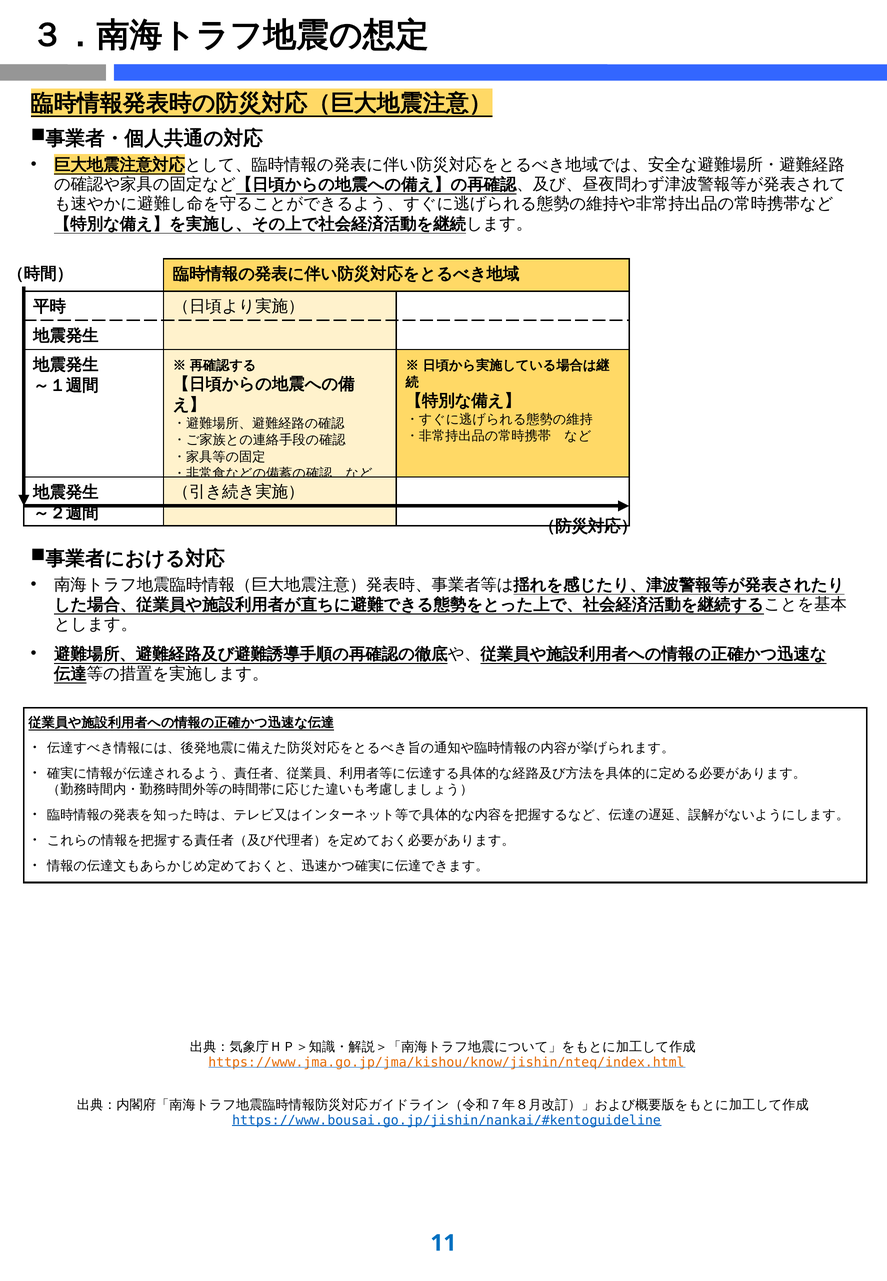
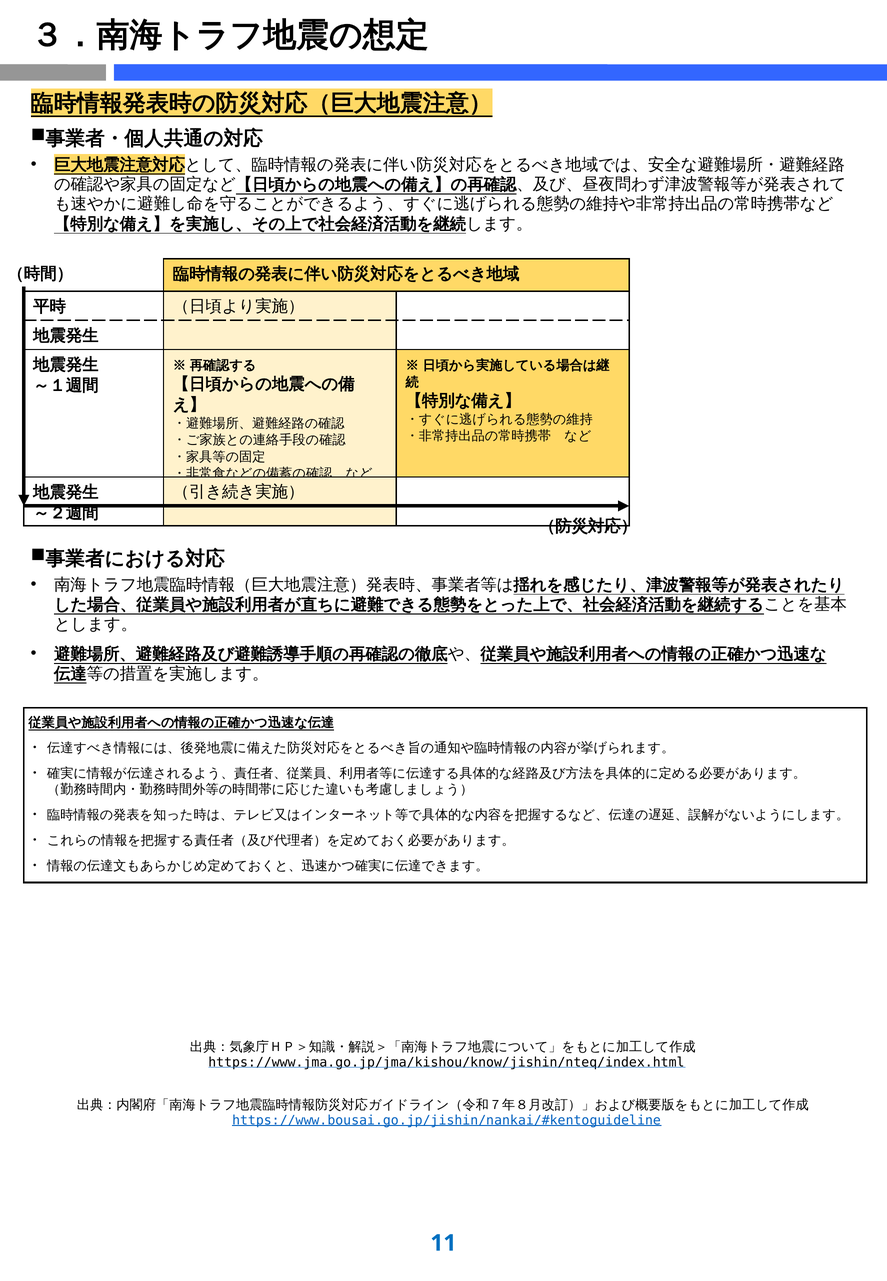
https://www.jma.go.jp/jma/kishou/know/jishin/nteq/index.html colour: orange -> black
